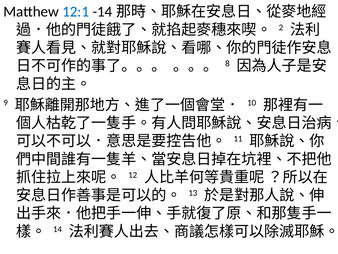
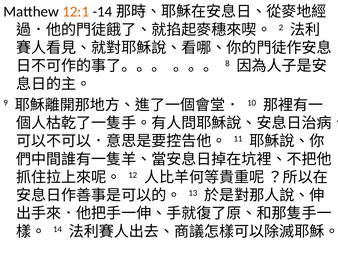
12:1 colour: blue -> orange
